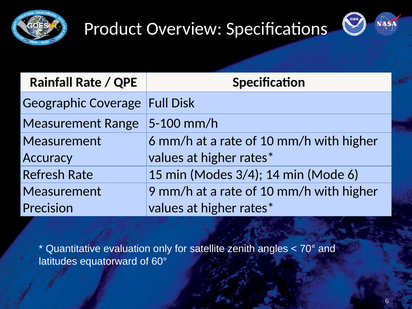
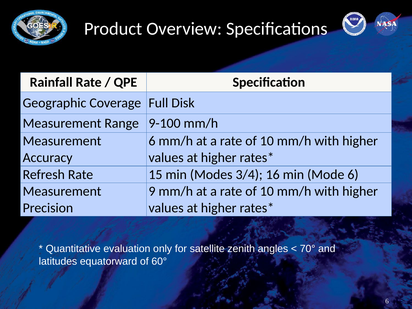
5-100: 5-100 -> 9-100
14: 14 -> 16
